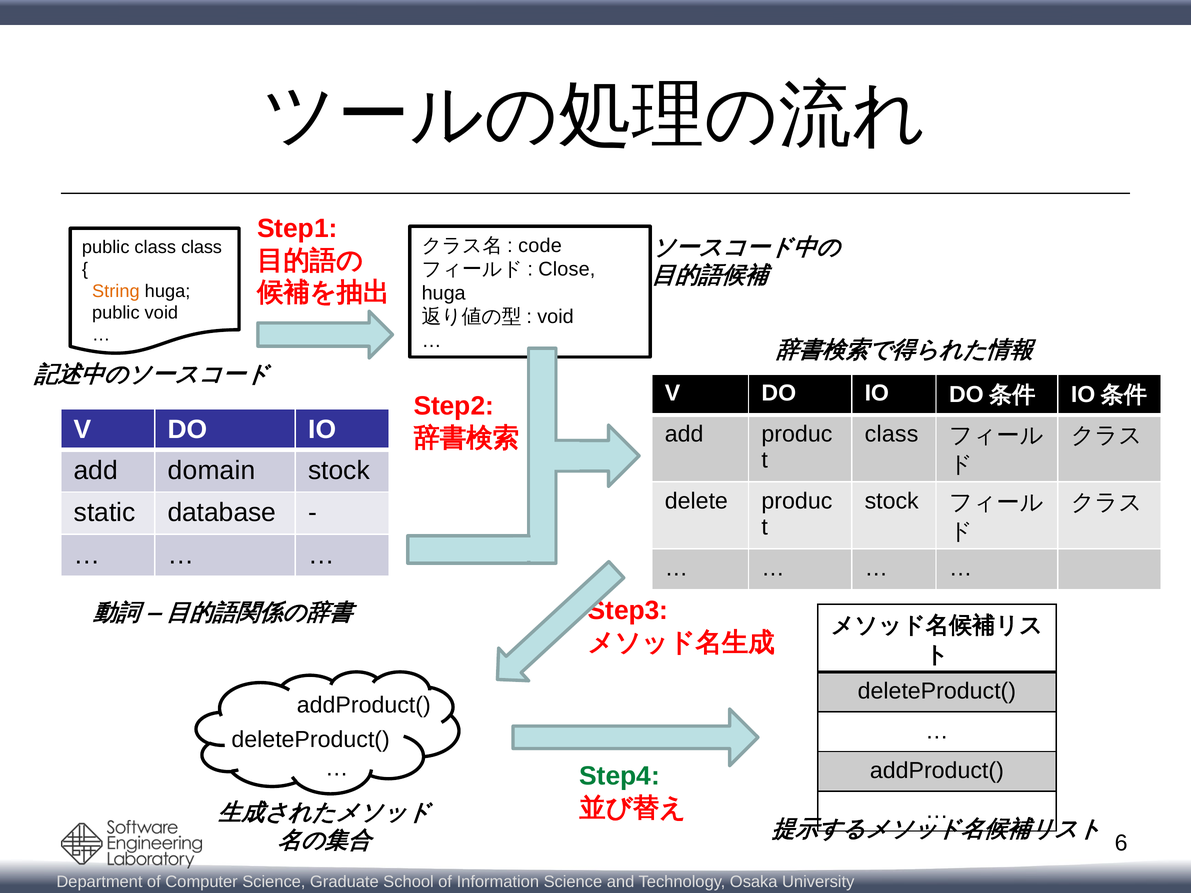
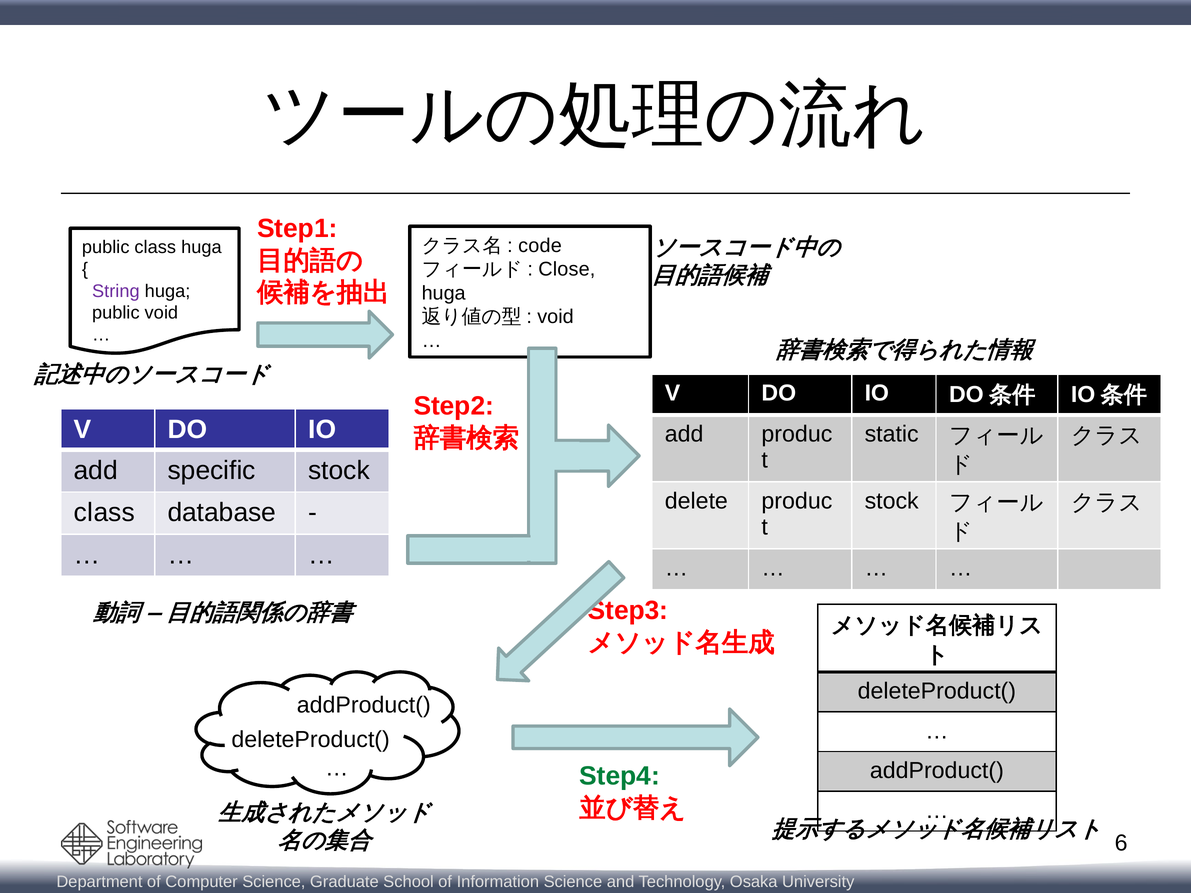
class class: class -> huga
String colour: orange -> purple
class at (892, 434): class -> static
domain: domain -> specific
static at (105, 513): static -> class
